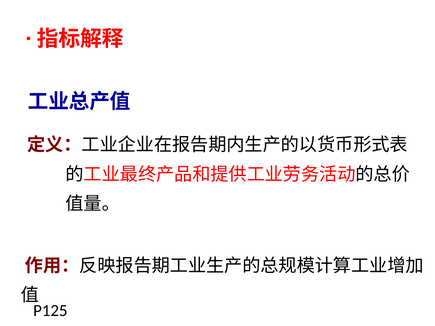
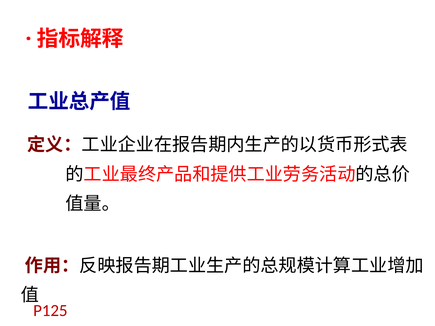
P125 colour: black -> red
